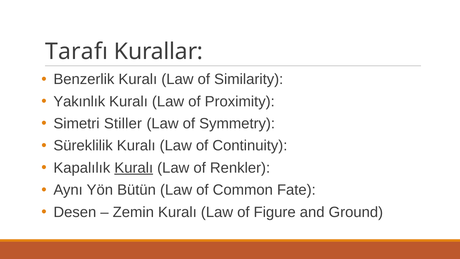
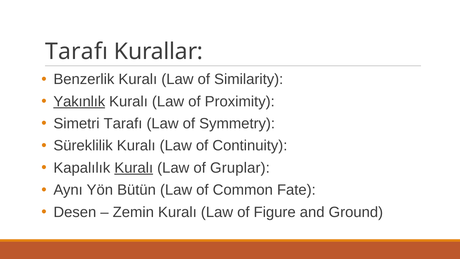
Yakınlık underline: none -> present
Simetri Stiller: Stiller -> Tarafı
Renkler: Renkler -> Gruplar
